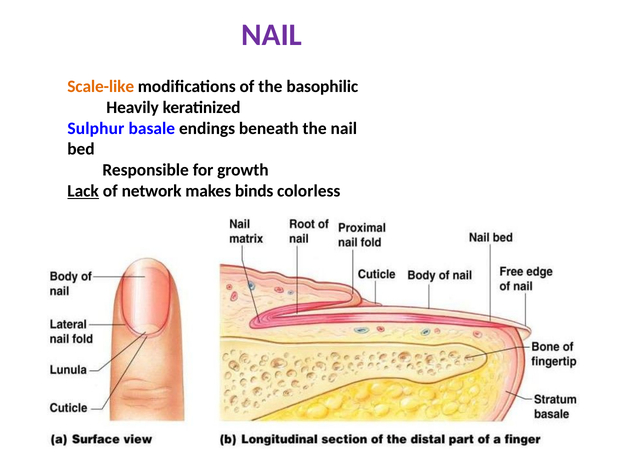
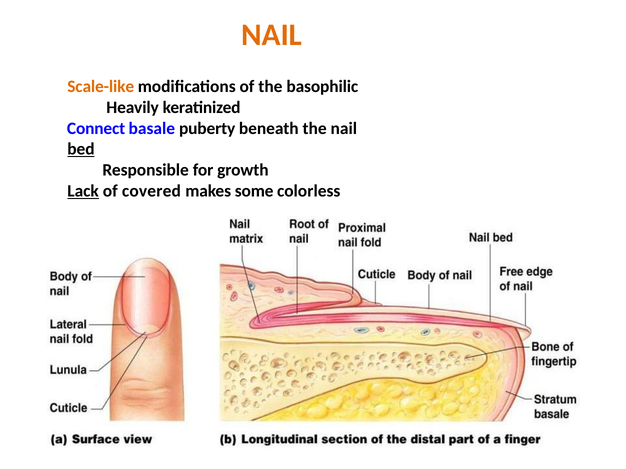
NAIL at (272, 35) colour: purple -> orange
Sulphur: Sulphur -> Connect
endings: endings -> puberty
bed underline: none -> present
network: network -> covered
binds: binds -> some
